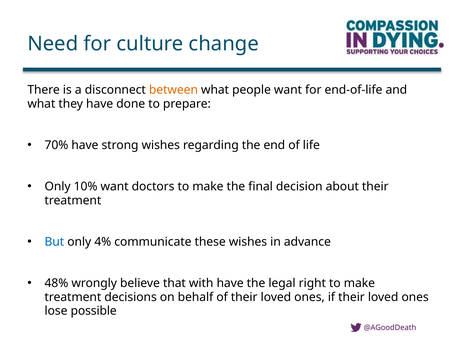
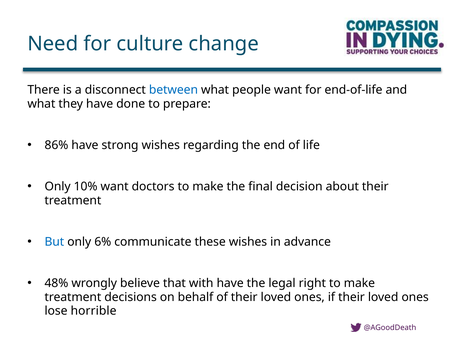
between colour: orange -> blue
70%: 70% -> 86%
4%: 4% -> 6%
possible: possible -> horrible
